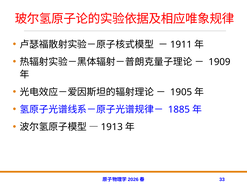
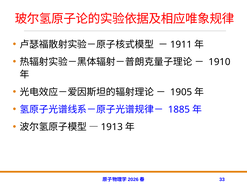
1909: 1909 -> 1910
